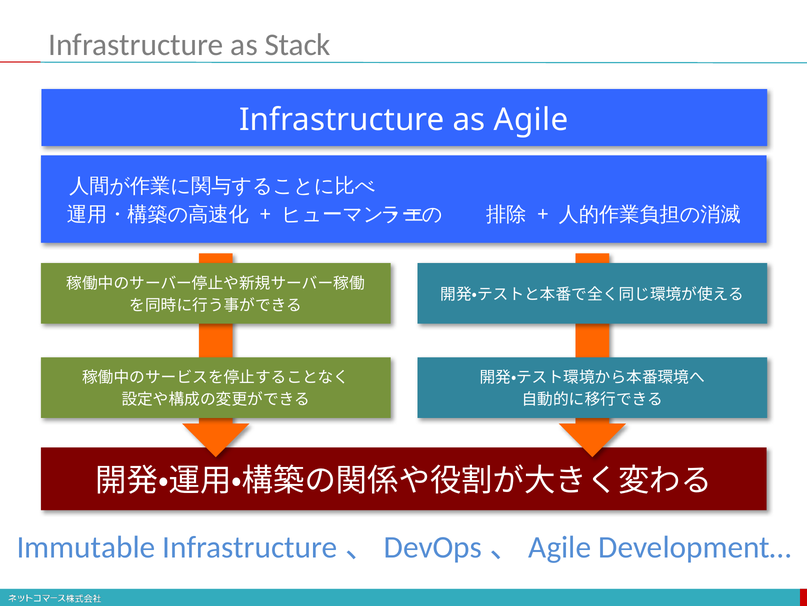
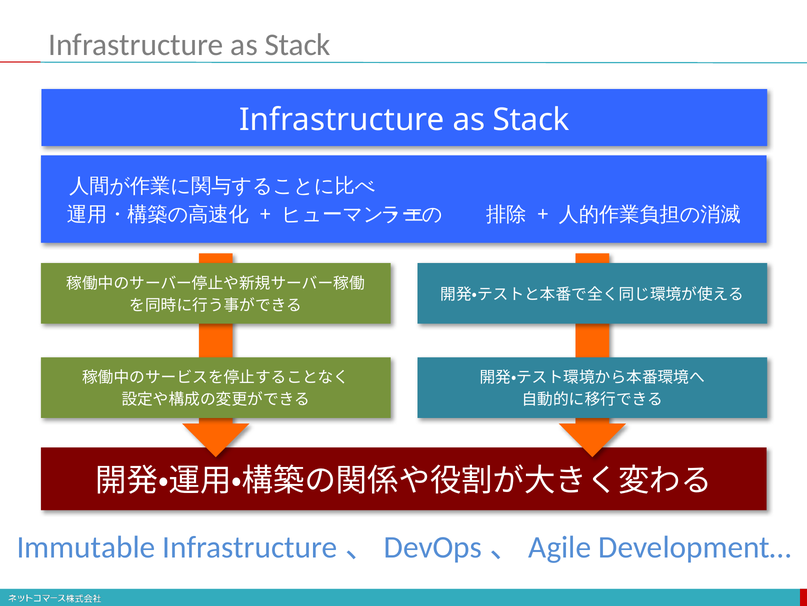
Agile at (531, 120): Agile -> Stack
